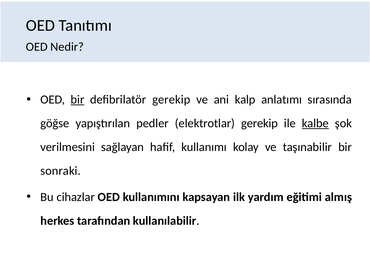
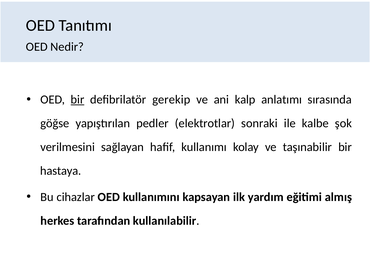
elektrotlar gerekip: gerekip -> sonraki
kalbe underline: present -> none
sonraki: sonraki -> hastaya
